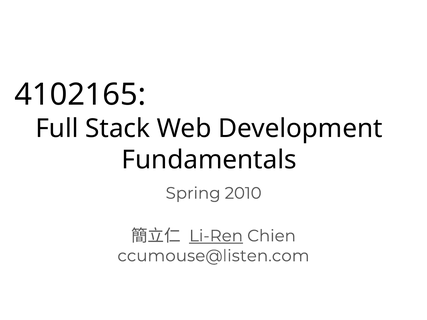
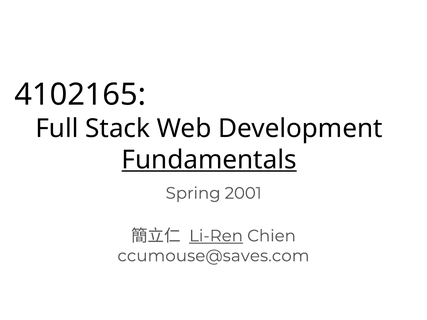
Fundamentals underline: none -> present
2010: 2010 -> 2001
ccumouse@listen.com: ccumouse@listen.com -> ccumouse@saves.com
